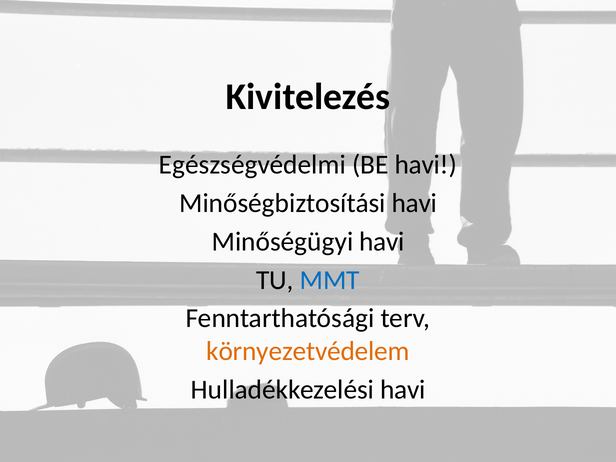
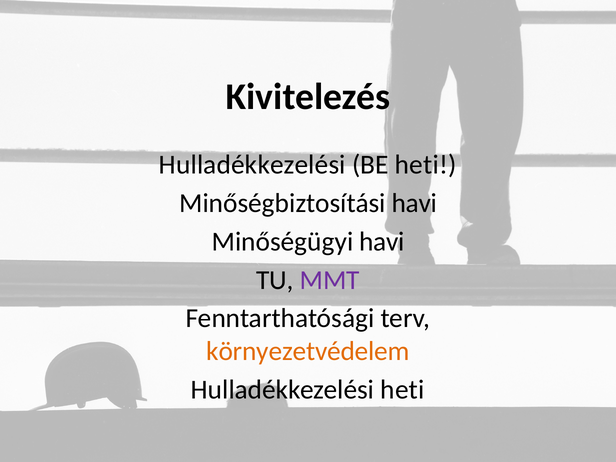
Egészségvédelmi at (252, 165): Egészségvédelmi -> Hulladékkezelési
BE havi: havi -> heti
MMT colour: blue -> purple
Hulladékkezelési havi: havi -> heti
